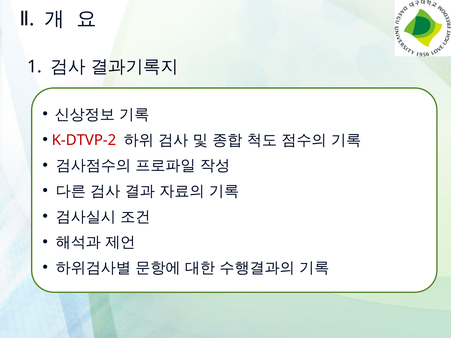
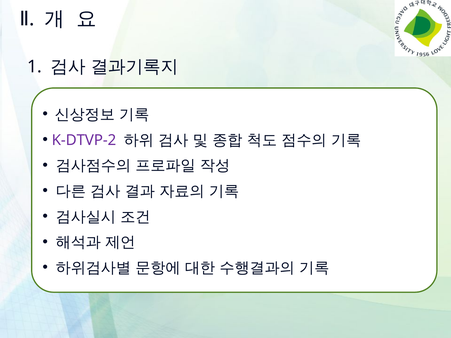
K-DTVP-2 colour: red -> purple
